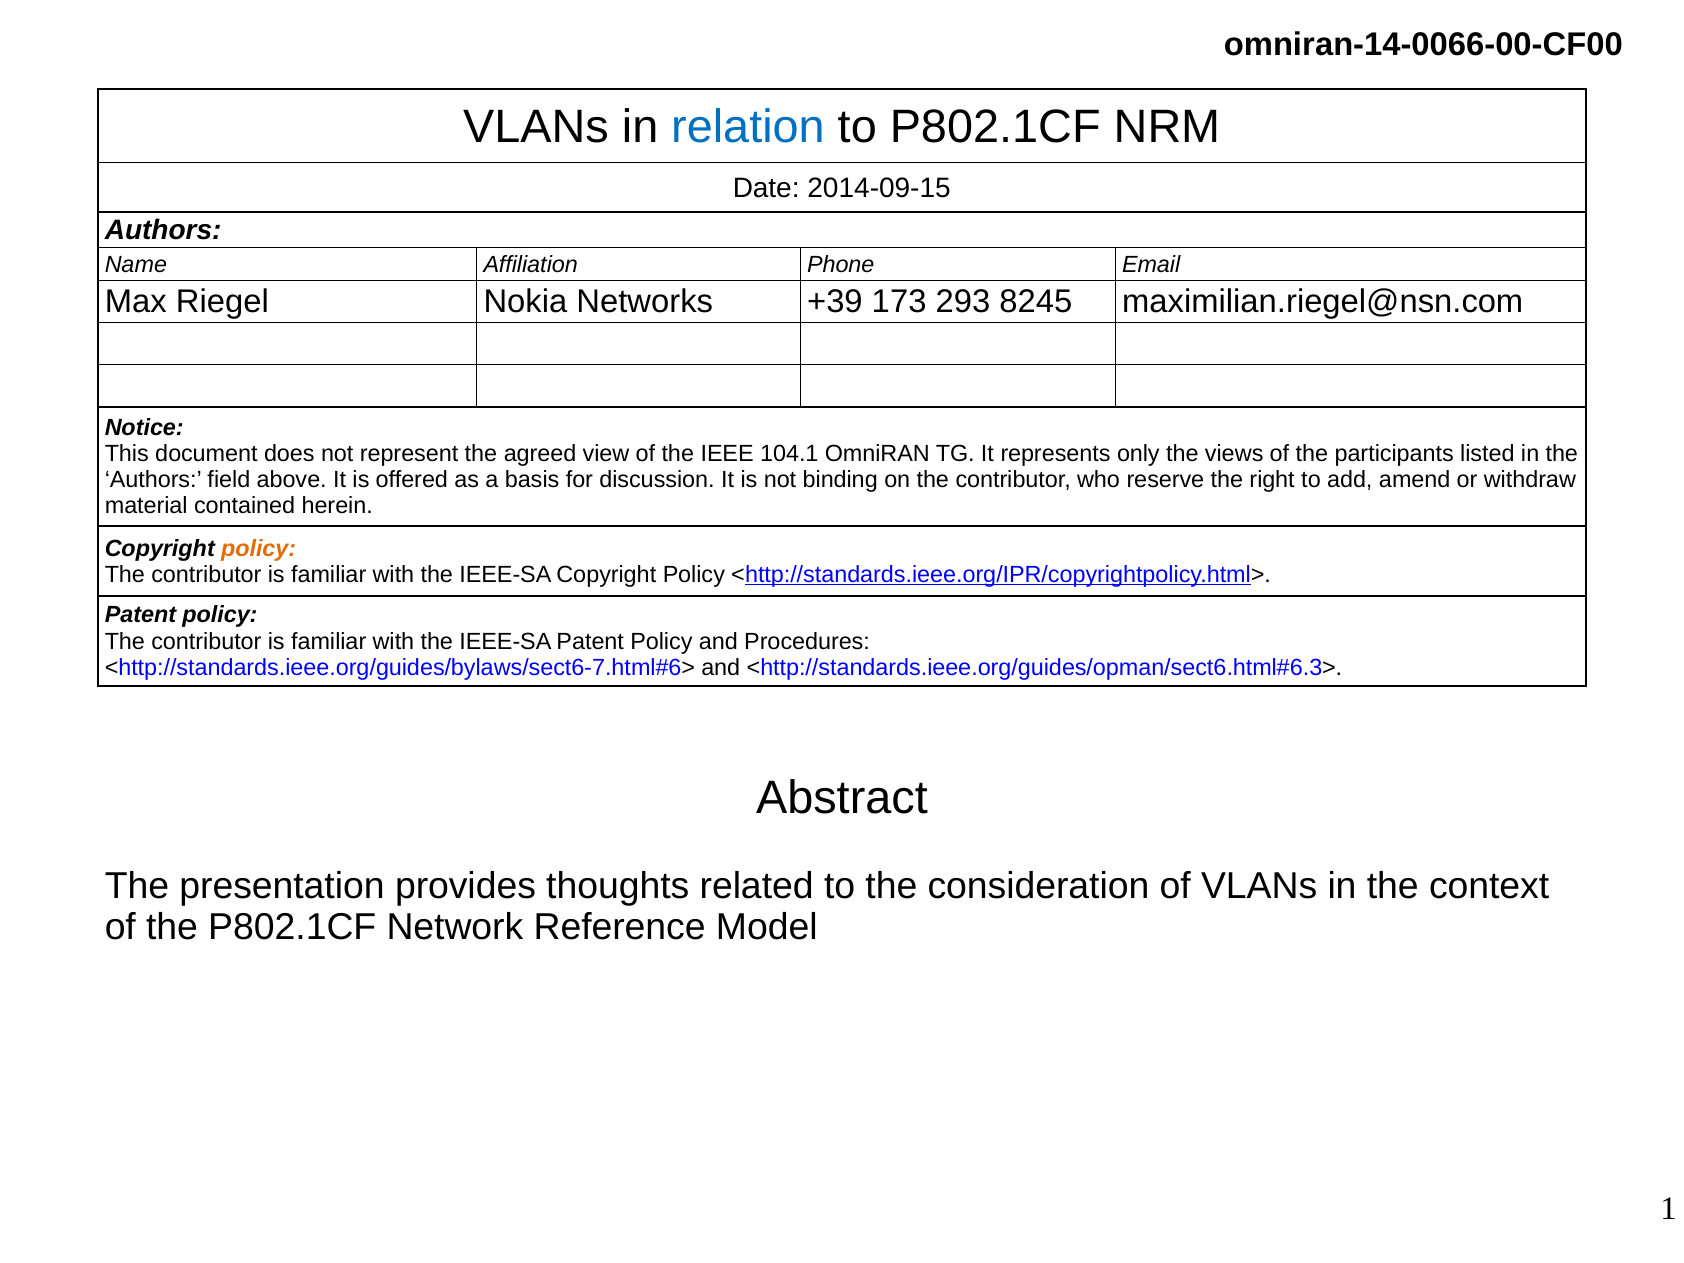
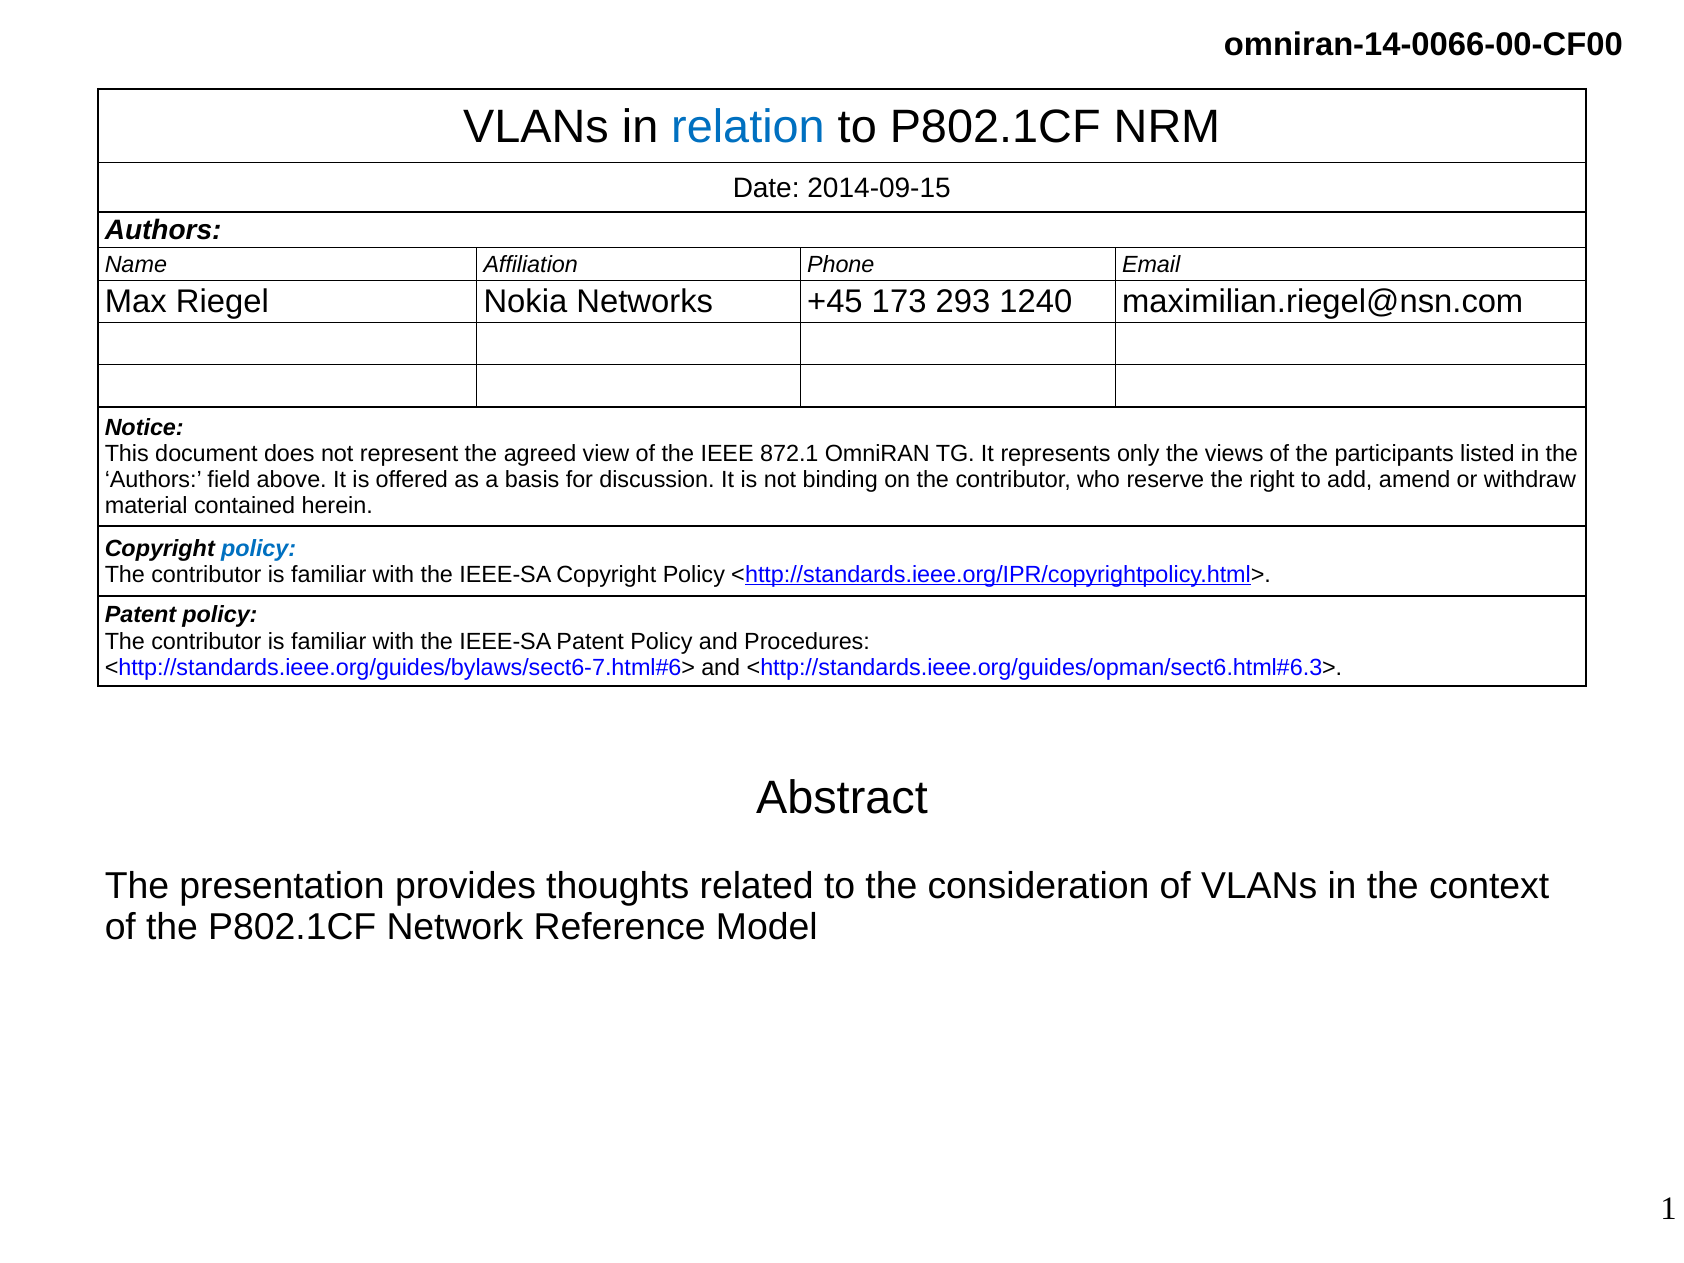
+39: +39 -> +45
8245: 8245 -> 1240
104.1: 104.1 -> 872.1
policy at (259, 548) colour: orange -> blue
